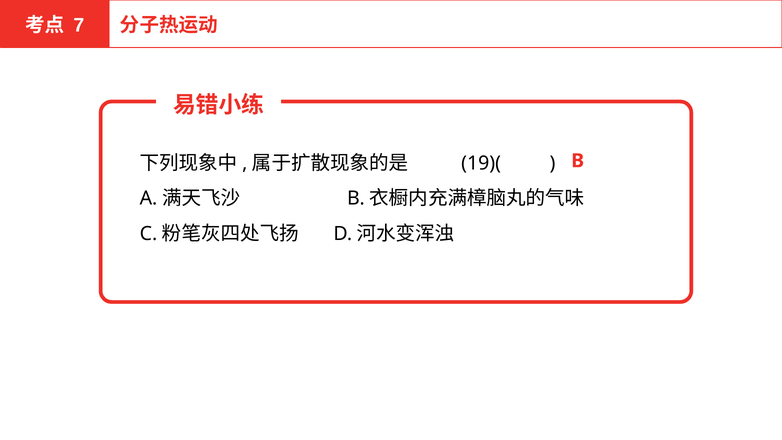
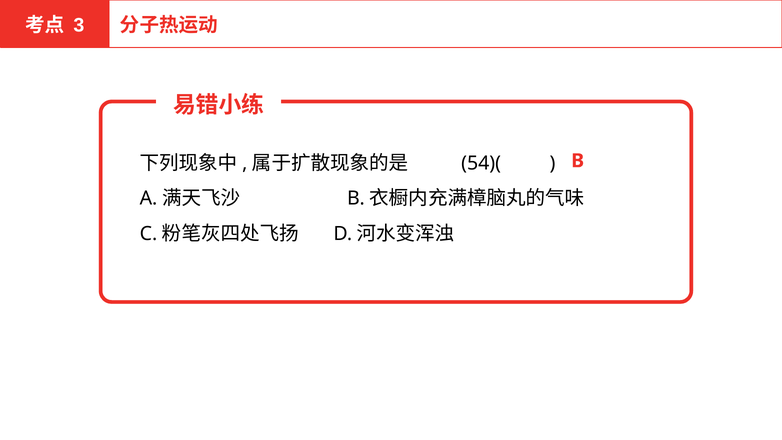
7: 7 -> 3
19)(: 19)( -> 54)(
